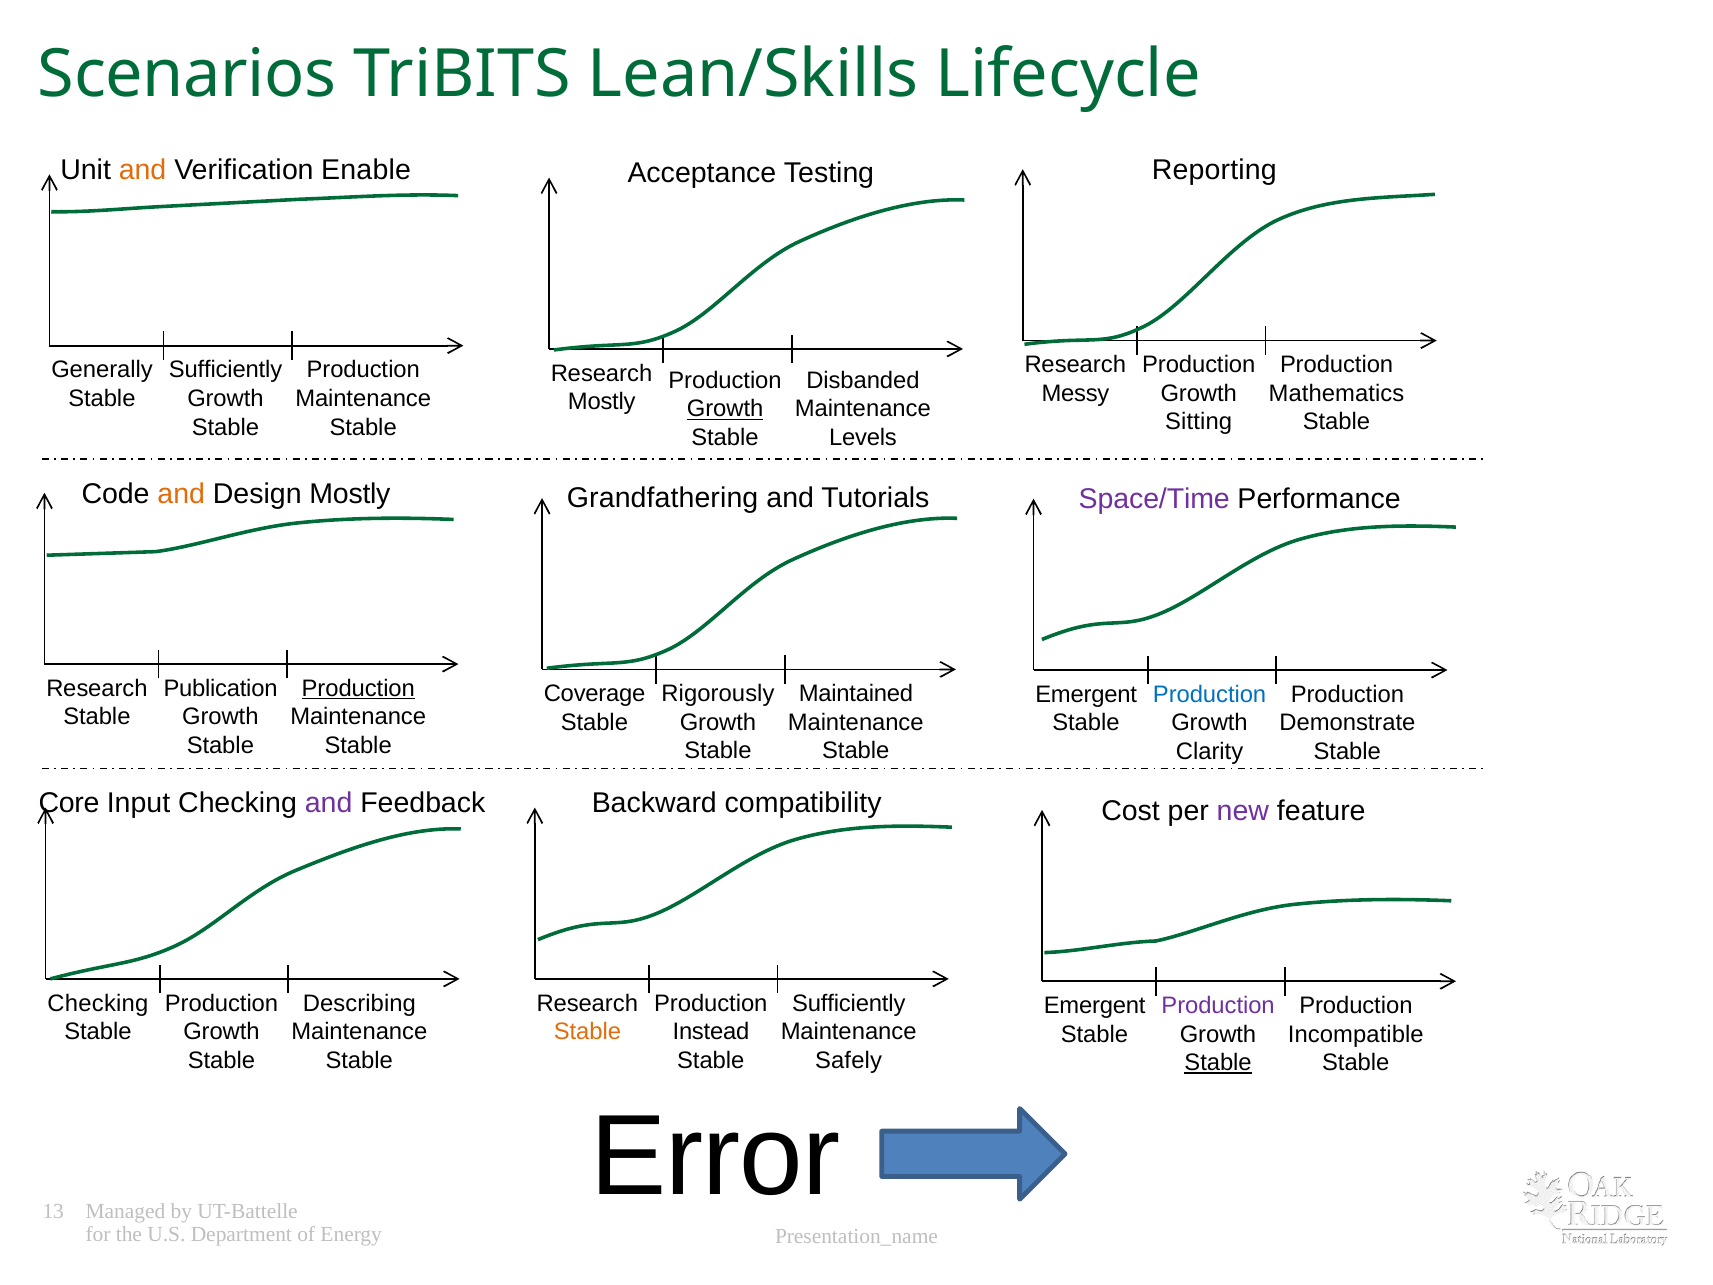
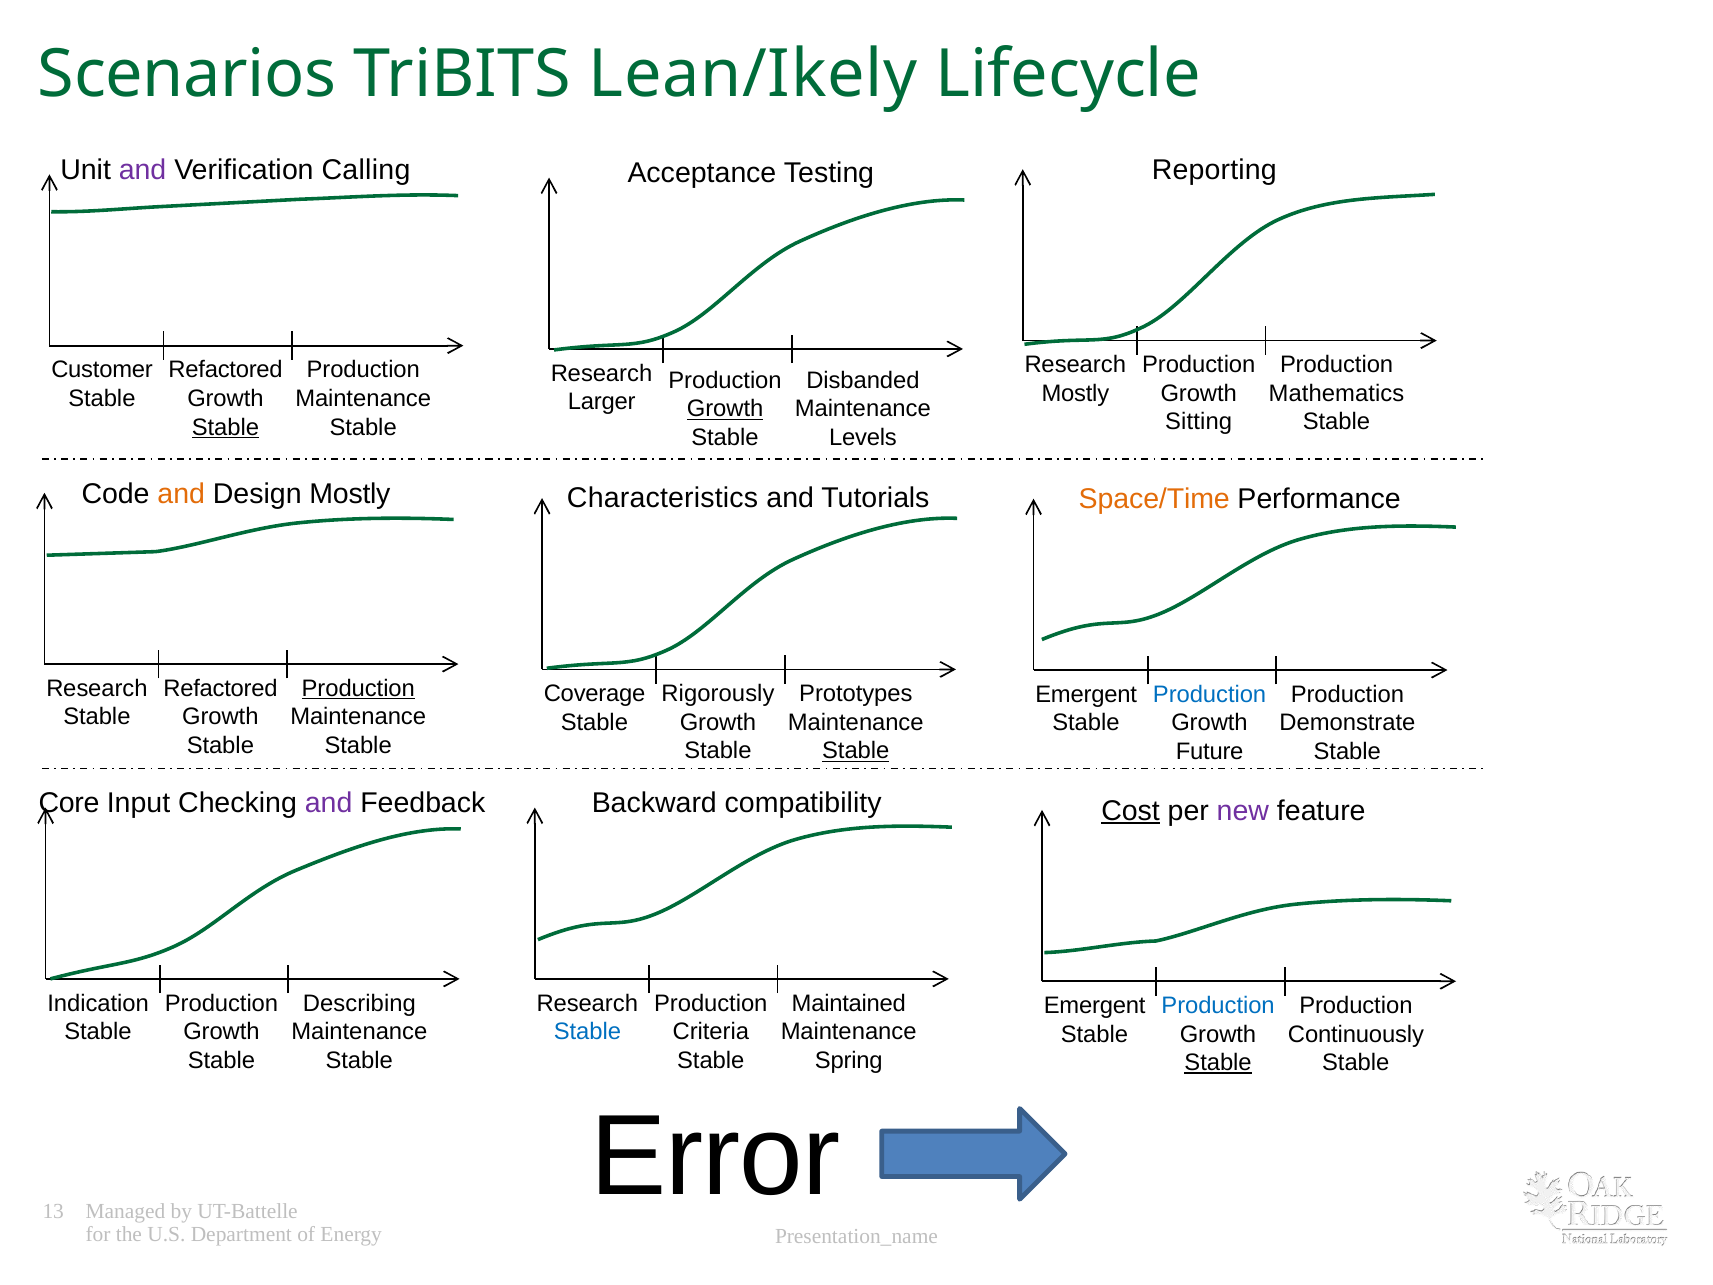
Lean/Skills: Lean/Skills -> Lean/Ikely
and at (143, 170) colour: orange -> purple
Enable: Enable -> Calling
Generally: Generally -> Customer
Sufficiently at (226, 370): Sufficiently -> Refactored
Messy at (1075, 393): Messy -> Mostly
Mostly at (602, 402): Mostly -> Larger
Stable at (225, 427) underline: none -> present
Grandfathering: Grandfathering -> Characteristics
Space/Time colour: purple -> orange
Publication at (221, 688): Publication -> Refactored
Maintained: Maintained -> Prototypes
Stable at (856, 751) underline: none -> present
Clarity: Clarity -> Future
Cost underline: none -> present
Checking at (98, 1003): Checking -> Indication
Sufficiently at (849, 1003): Sufficiently -> Maintained
Production at (1218, 1005) colour: purple -> blue
Stable at (587, 1032) colour: orange -> blue
Instead: Instead -> Criteria
Incompatible: Incompatible -> Continuously
Safely: Safely -> Spring
